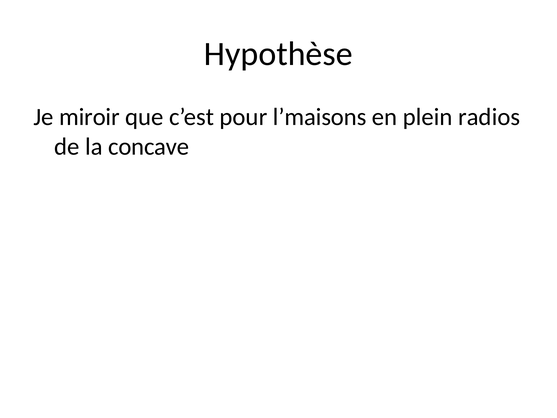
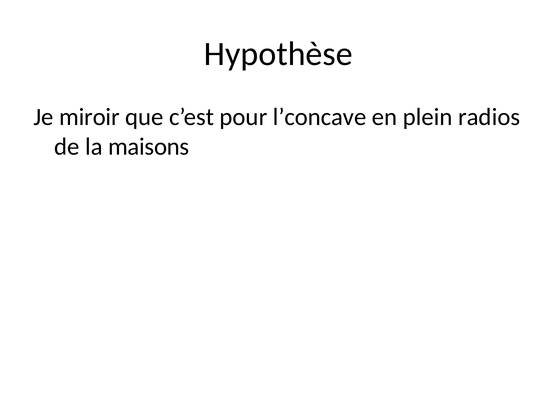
l’maisons: l’maisons -> l’concave
concave: concave -> maisons
